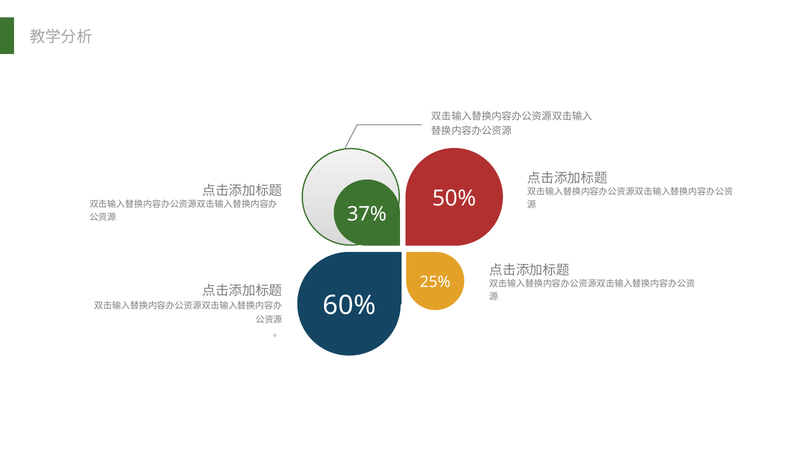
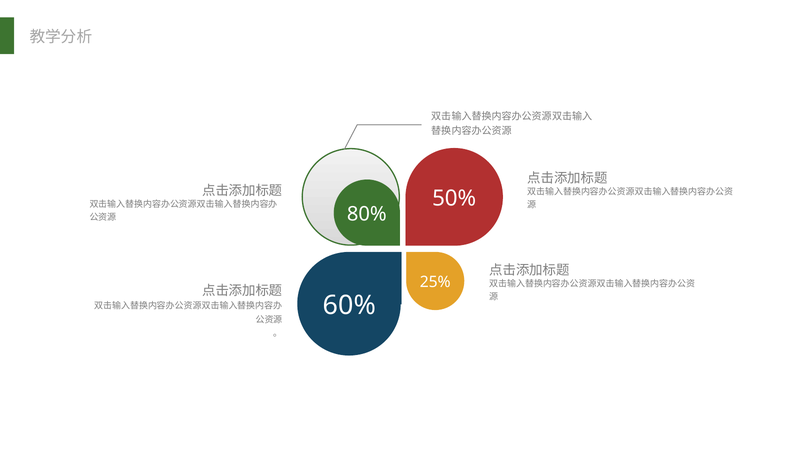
37%: 37% -> 80%
